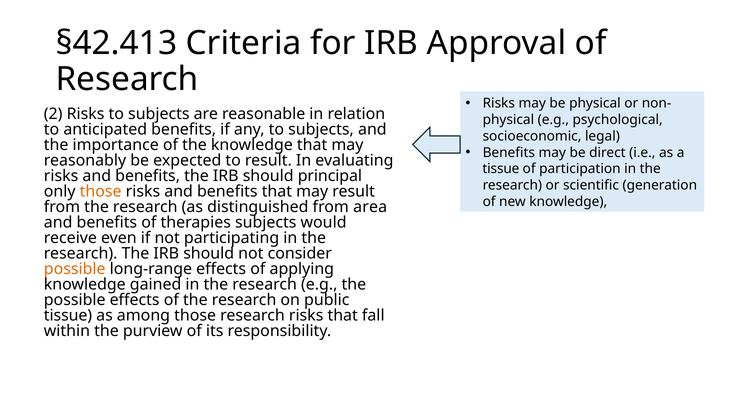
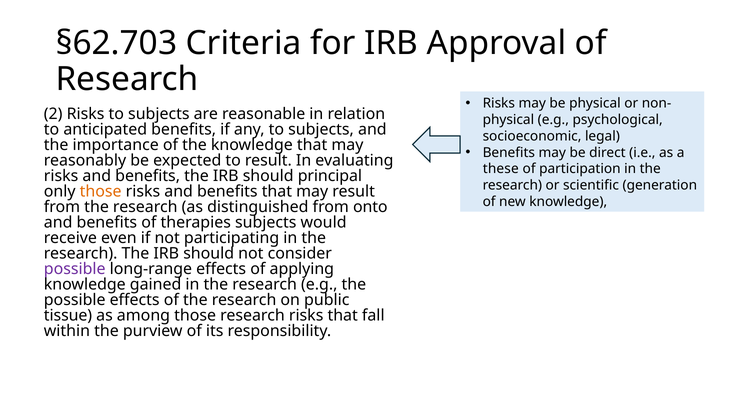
§42.413: §42.413 -> §62.703
tissue at (501, 169): tissue -> these
area: area -> onto
possible at (75, 269) colour: orange -> purple
